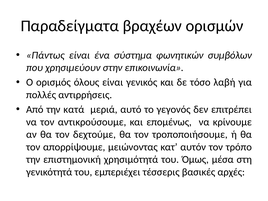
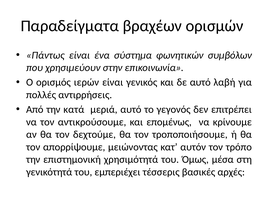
όλους: όλους -> ιερών
δε τόσο: τόσο -> αυτό
